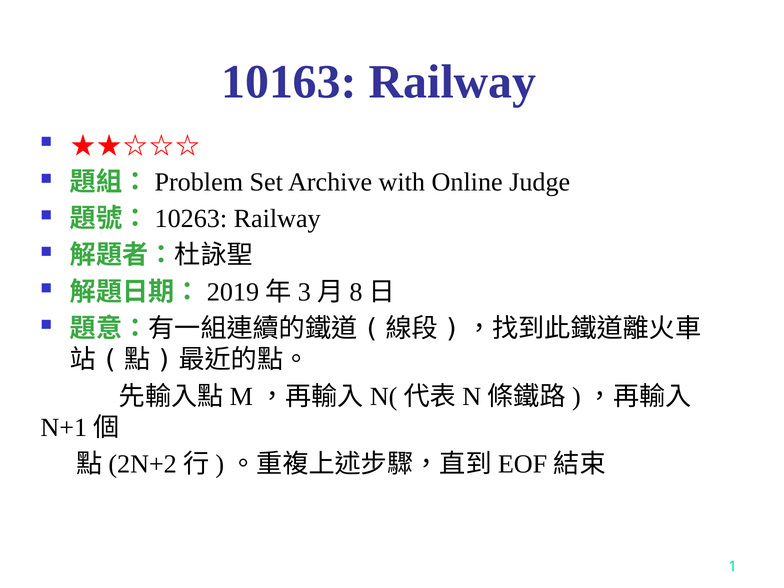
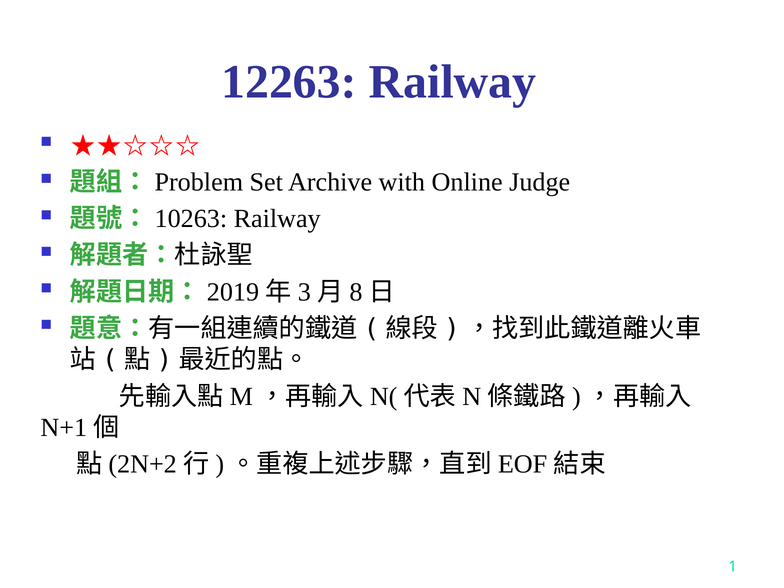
10163: 10163 -> 12263
